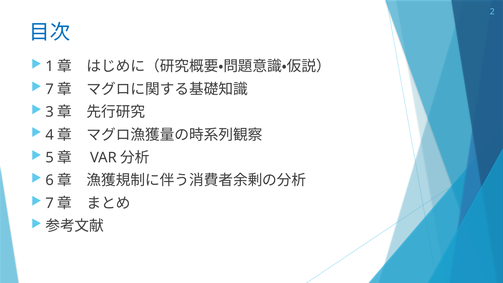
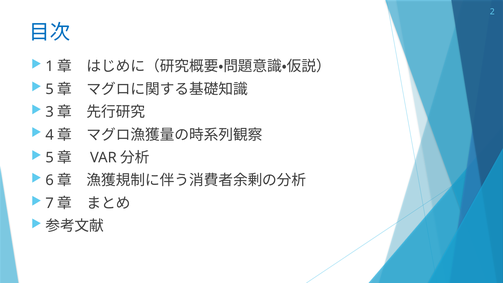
7 at (50, 89): 7 -> 5
